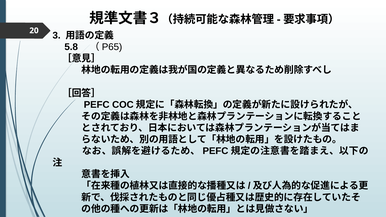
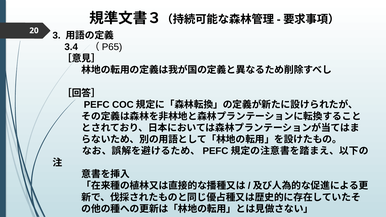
5.8: 5.8 -> 3.4
